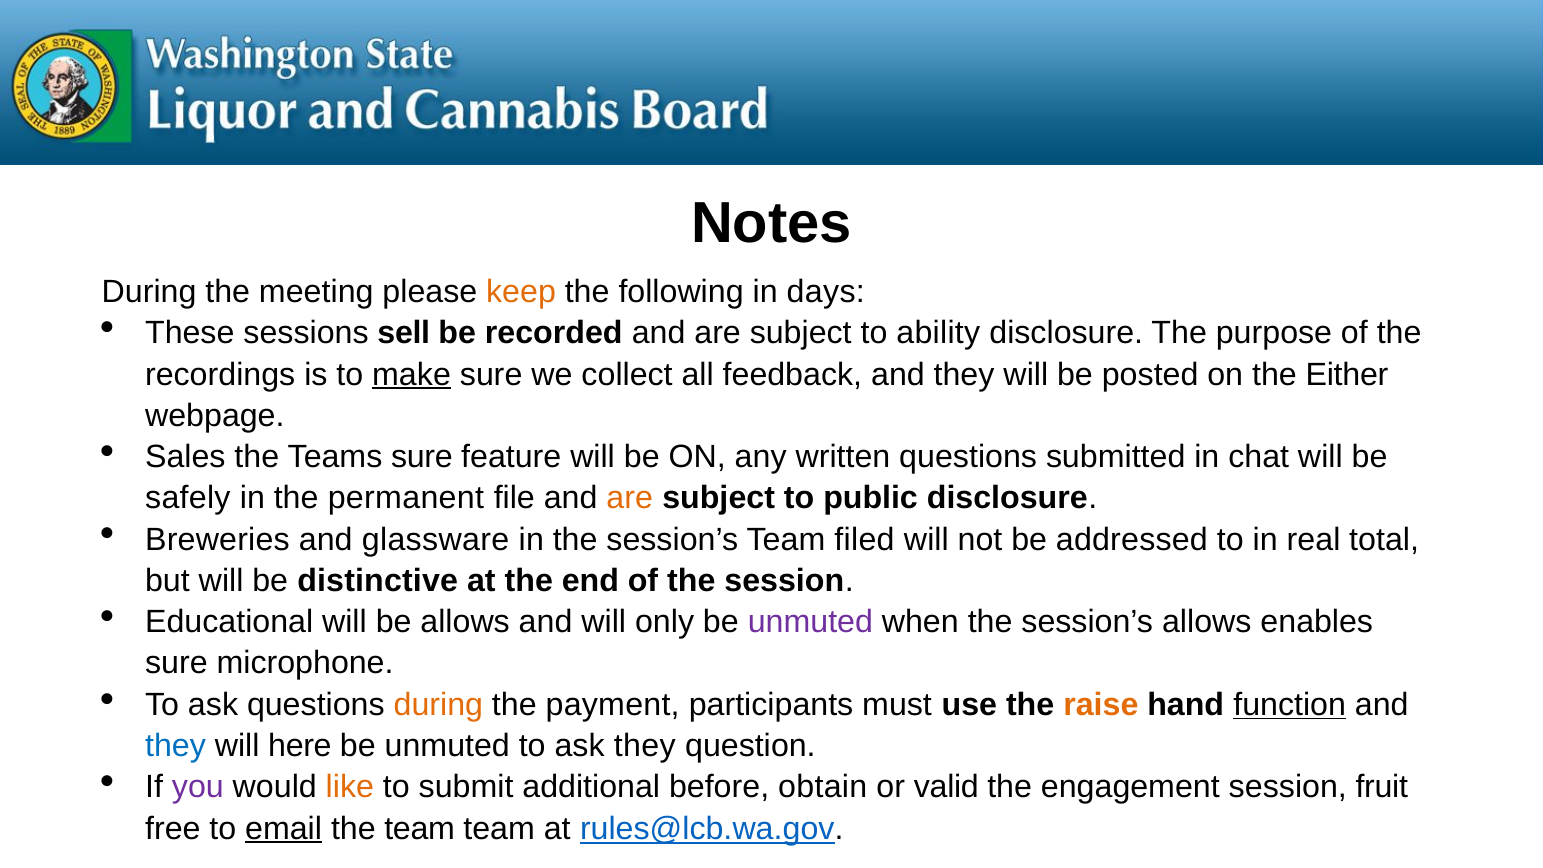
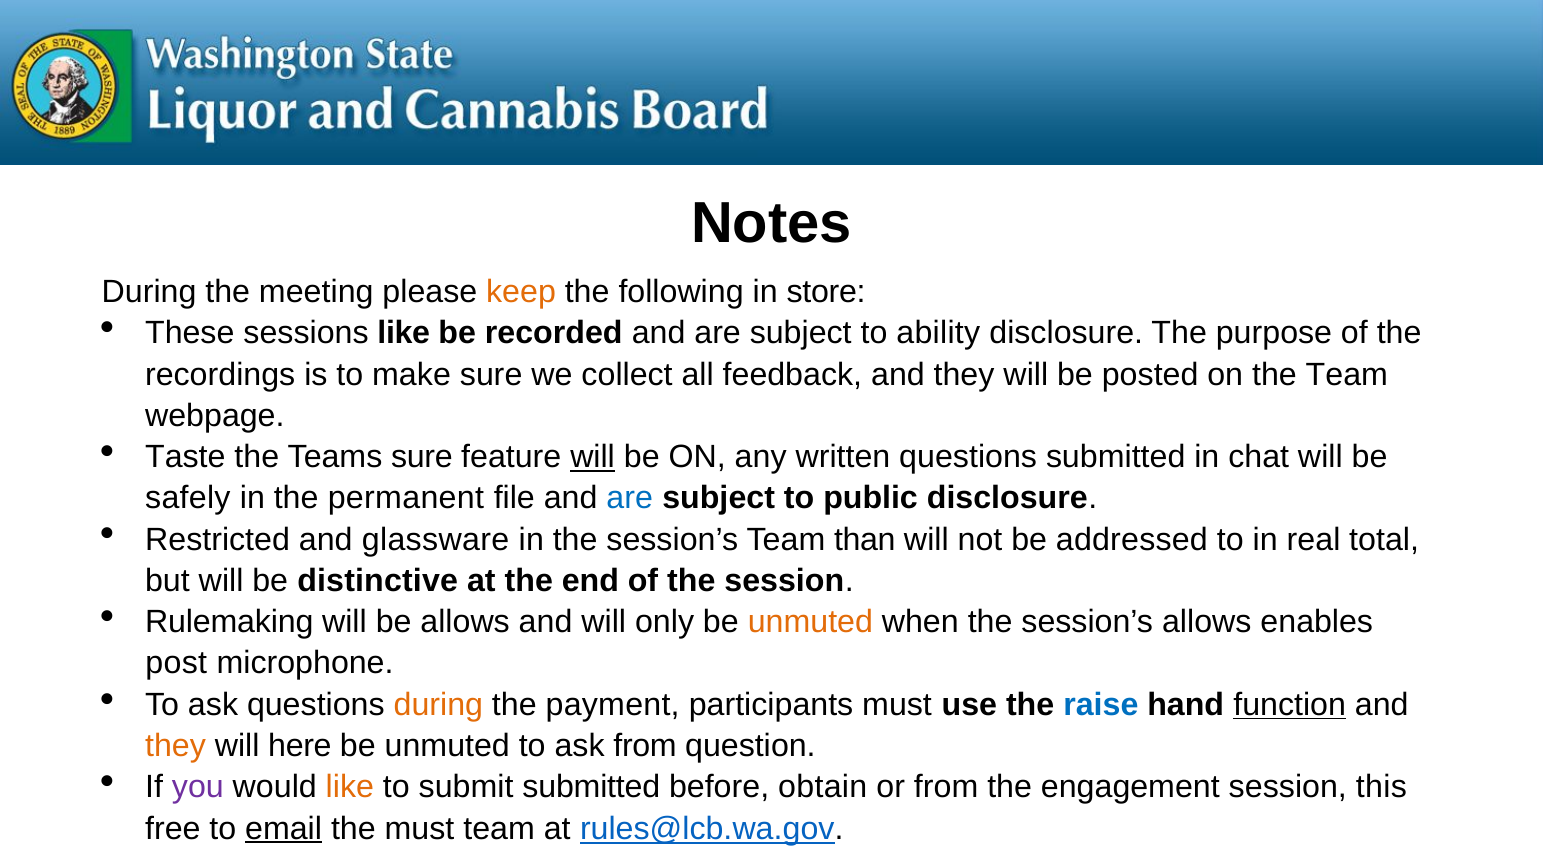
days: days -> store
sessions sell: sell -> like
make underline: present -> none
the Either: Either -> Team
Sales: Sales -> Taste
will at (593, 457) underline: none -> present
are at (630, 498) colour: orange -> blue
Breweries: Breweries -> Restricted
filed: filed -> than
Educational: Educational -> Rulemaking
unmuted at (810, 622) colour: purple -> orange
sure at (176, 663): sure -> post
raise colour: orange -> blue
they at (176, 746) colour: blue -> orange
ask they: they -> from
submit additional: additional -> submitted
or valid: valid -> from
fruit: fruit -> this
the team: team -> must
